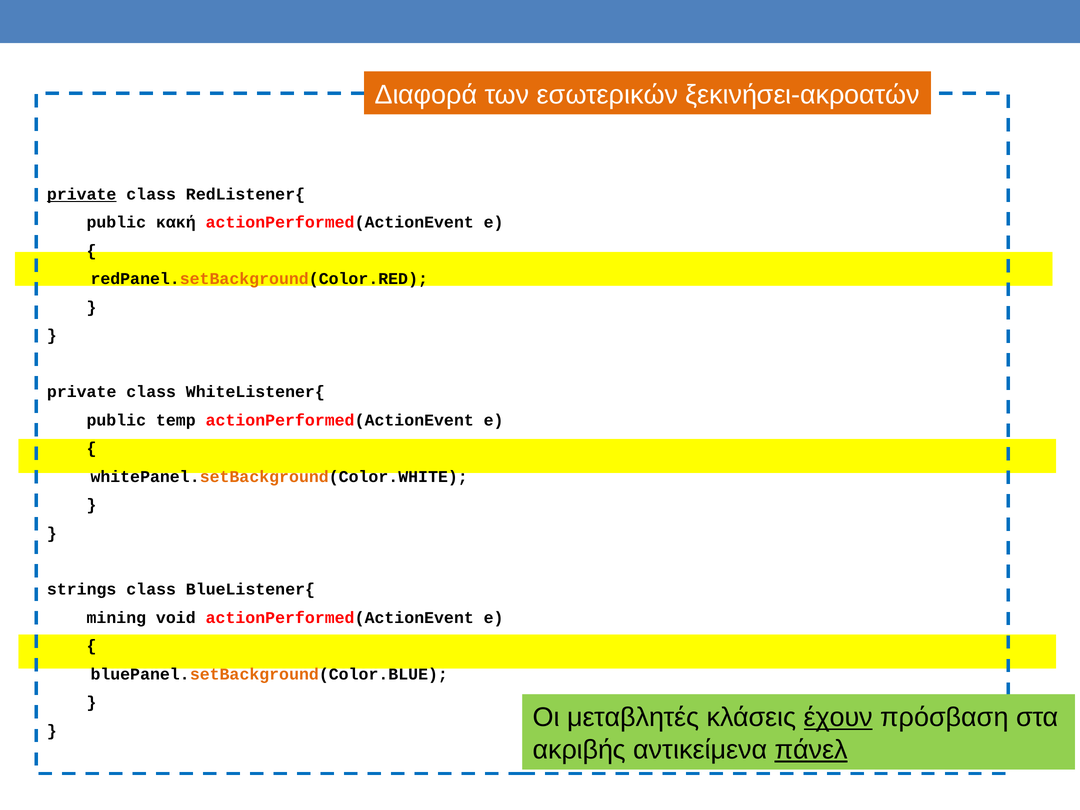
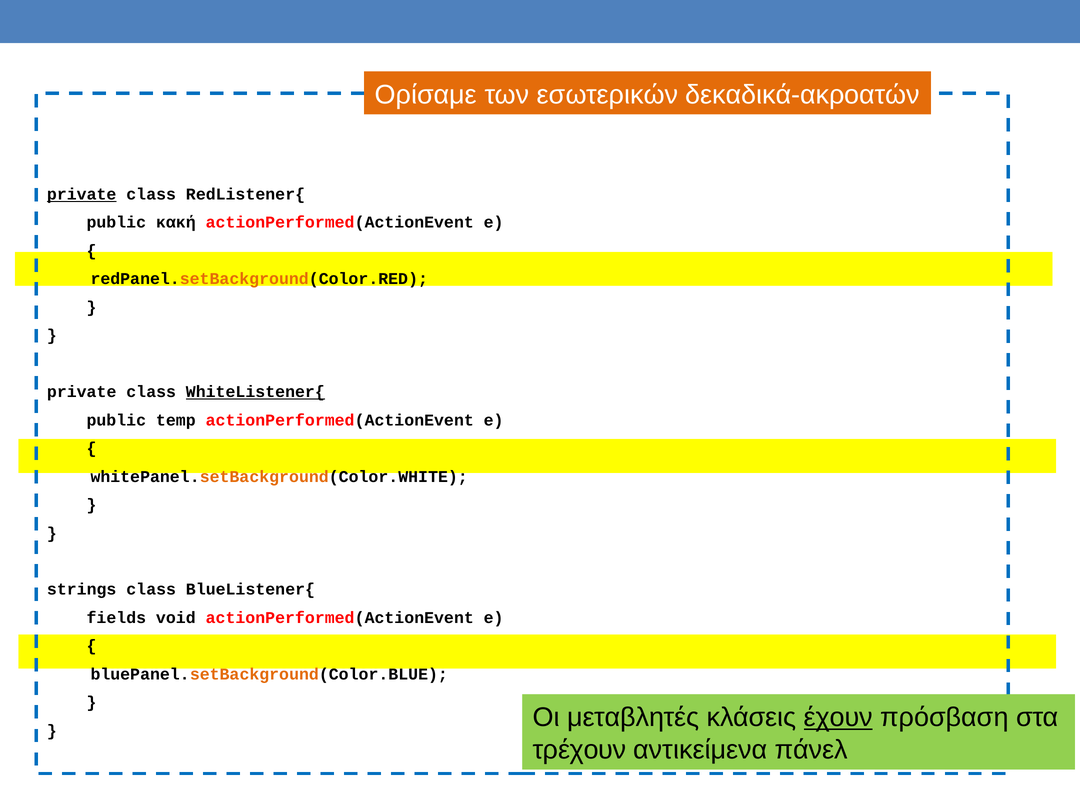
Διαφορά: Διαφορά -> Ορίσαμε
ξεκινήσει-ακροατών: ξεκινήσει-ακροατών -> δεκαδικά-ακροατών
WhiteListener{ underline: none -> present
mining: mining -> fields
ακριβής: ακριβής -> τρέχουν
πάνελ underline: present -> none
